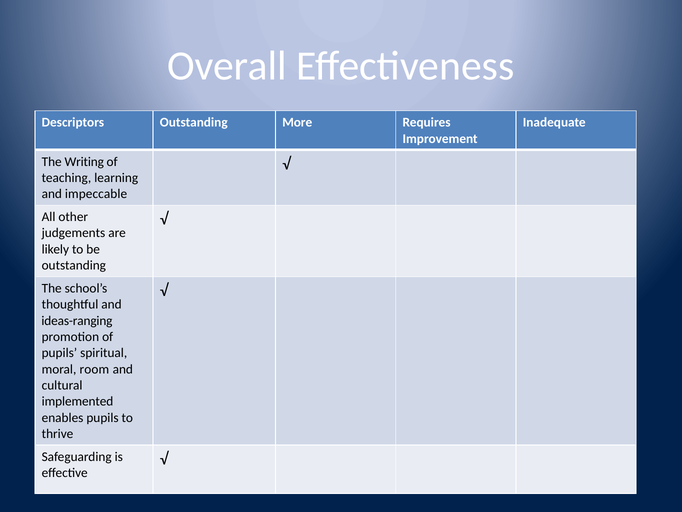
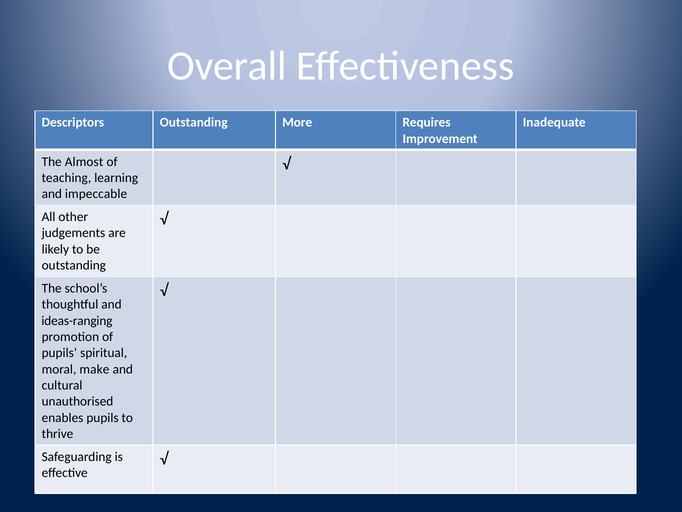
Writing: Writing -> Almost
room: room -> make
implemented: implemented -> unauthorised
